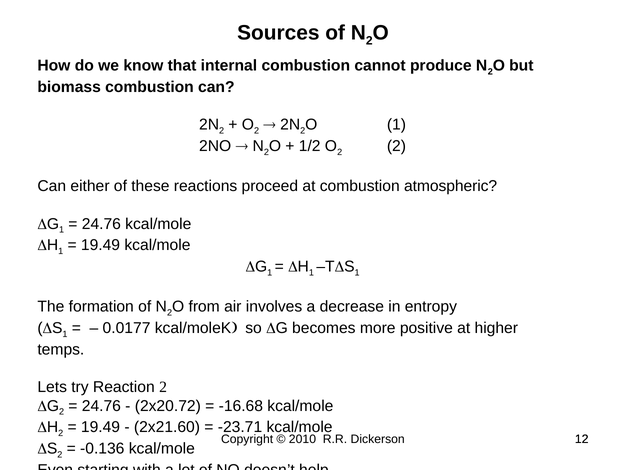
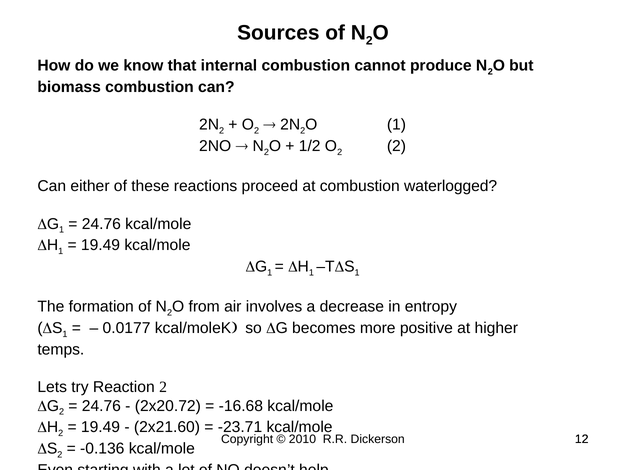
atmospheric: atmospheric -> waterlogged
